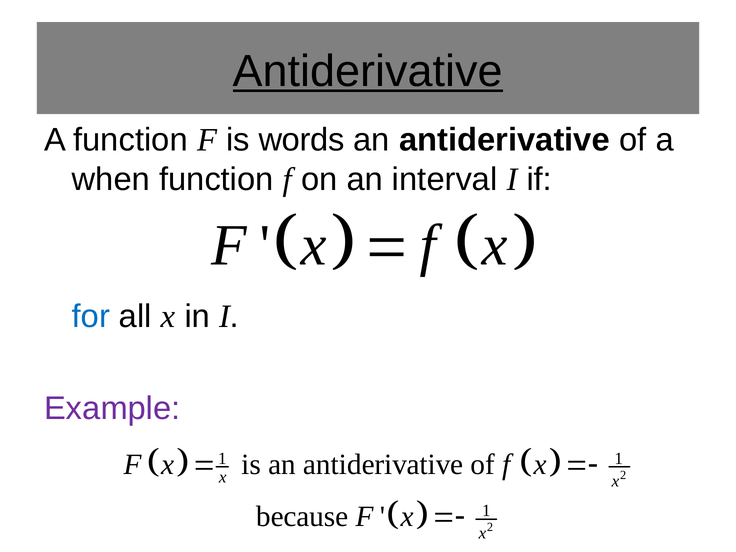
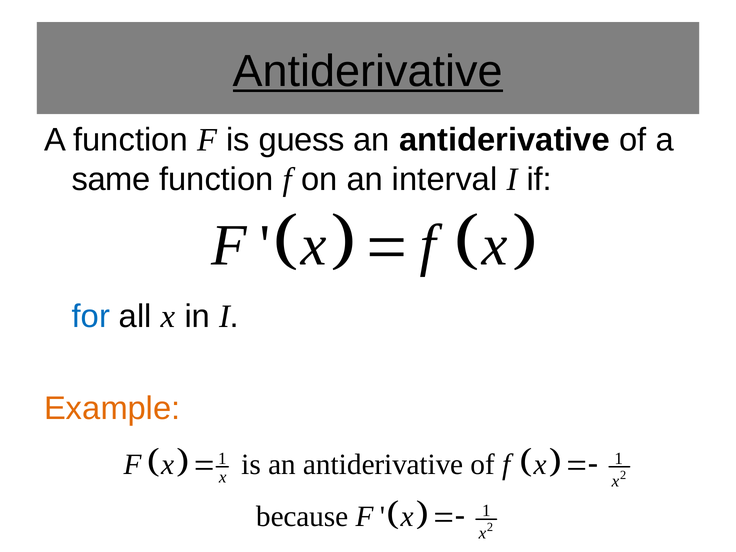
words: words -> guess
when: when -> same
Example colour: purple -> orange
